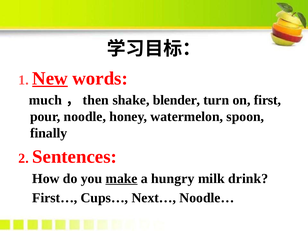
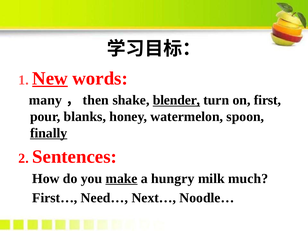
much: much -> many
blender underline: none -> present
noodle: noodle -> blanks
finally underline: none -> present
drink: drink -> much
Cups…: Cups… -> Need…
